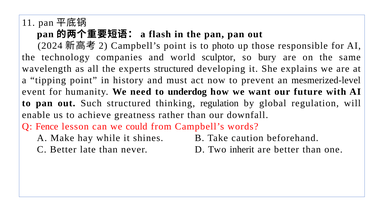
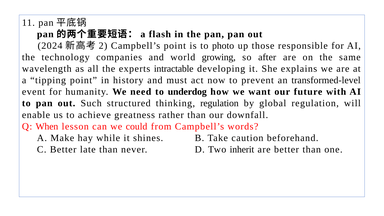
sculptor: sculptor -> growing
bury: bury -> after
experts structured: structured -> intractable
mesmerized-level: mesmerized-level -> transformed-level
Fence: Fence -> When
